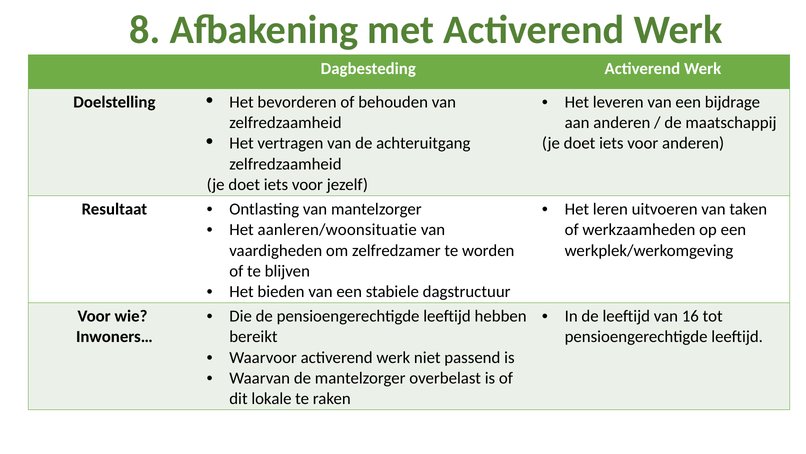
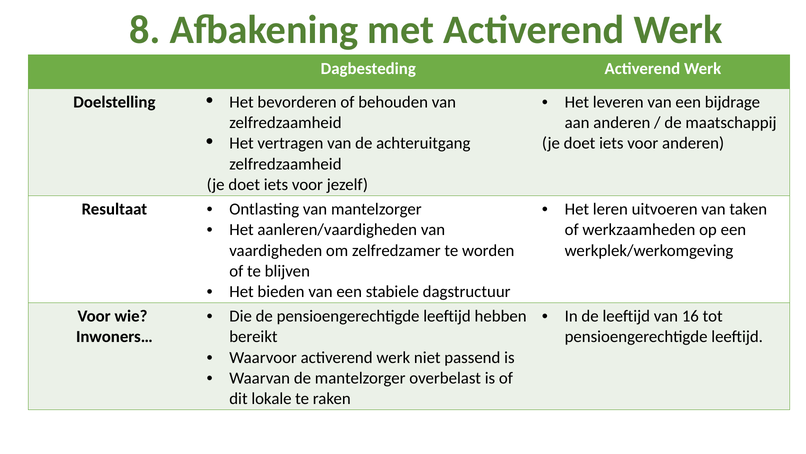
aanleren/woonsituatie: aanleren/woonsituatie -> aanleren/vaardigheden
